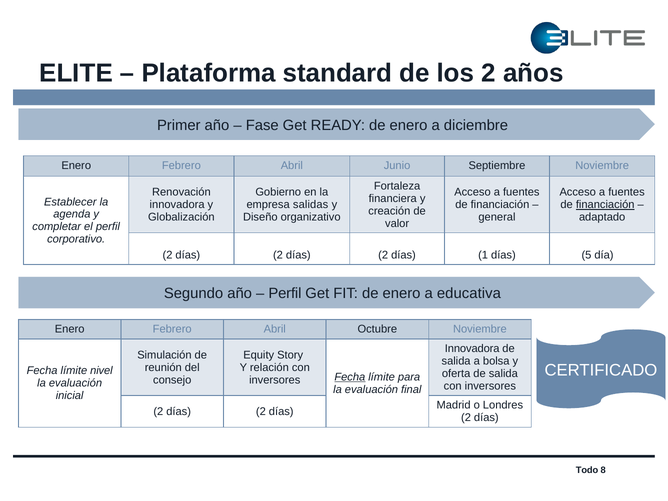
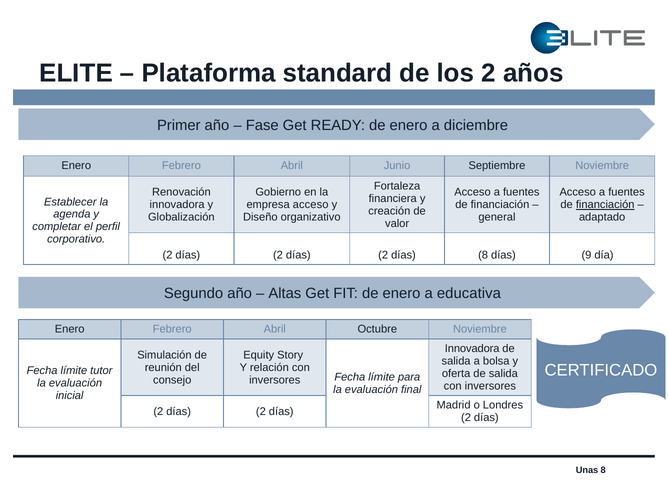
empresa salidas: salidas -> acceso
días 1: 1 -> 8
5: 5 -> 9
Perfil at (285, 294): Perfil -> Altas
nivel: nivel -> tutor
Fecha at (350, 377) underline: present -> none
Todo: Todo -> Unas
